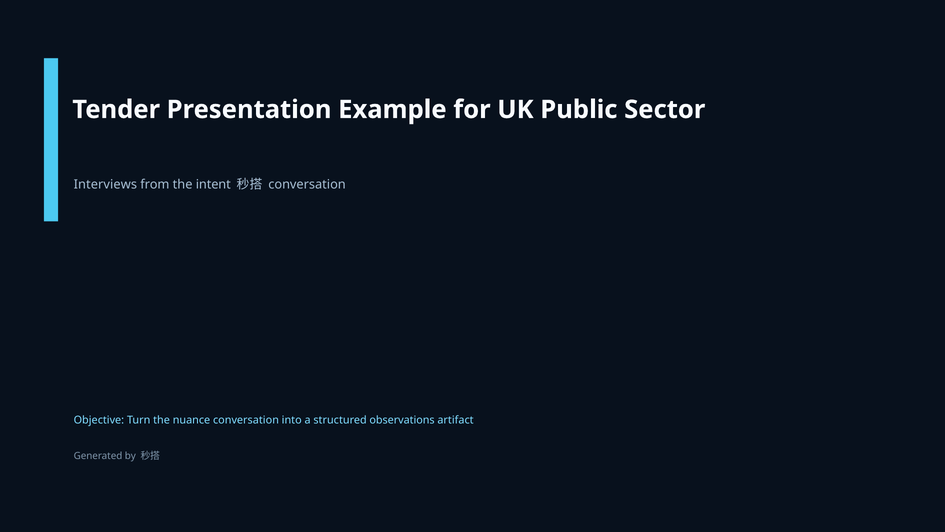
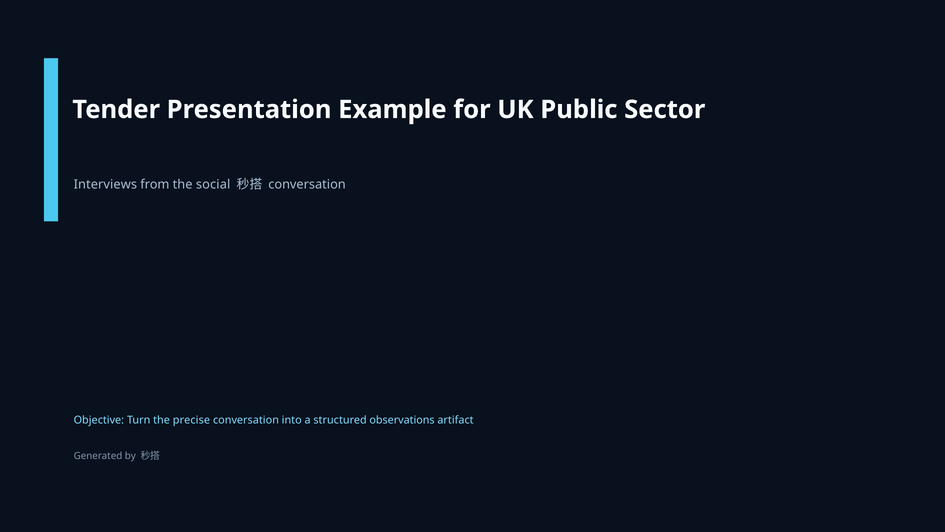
intent: intent -> social
nuance: nuance -> precise
